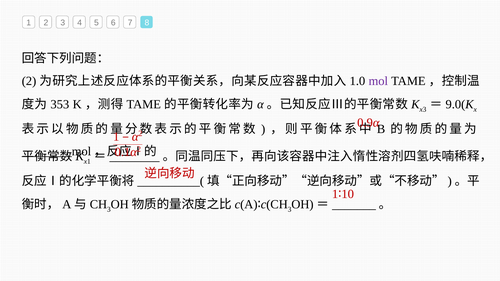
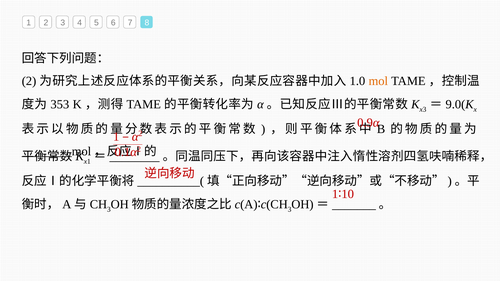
mol colour: purple -> orange
